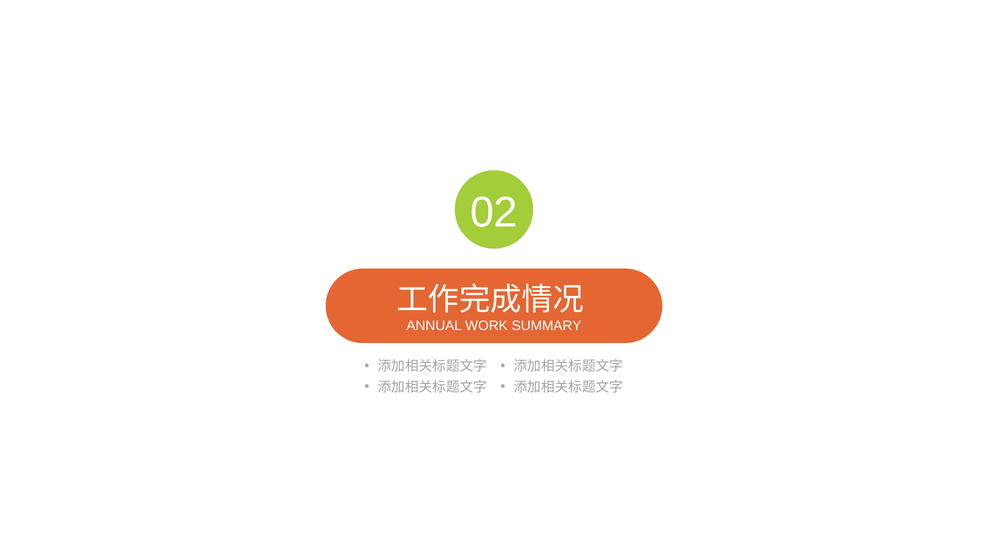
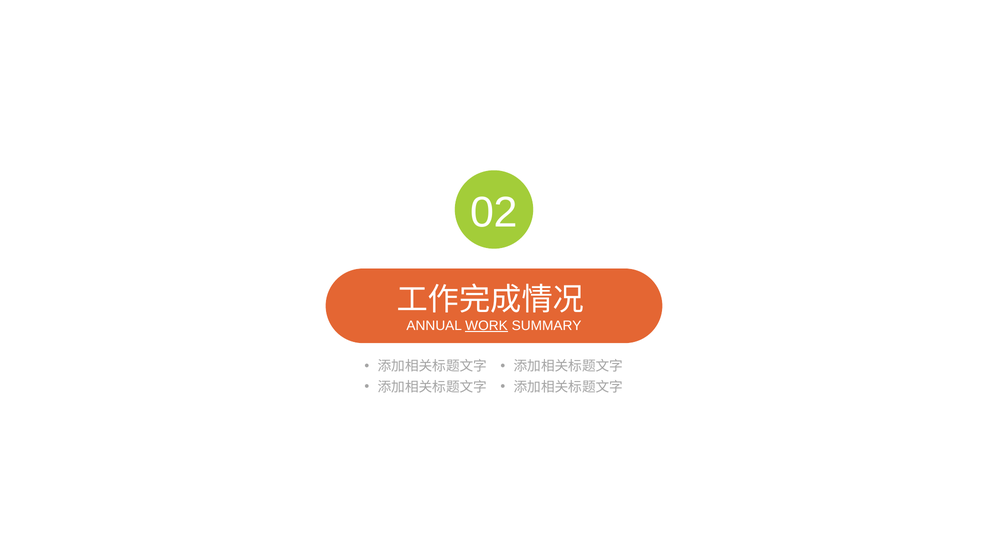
WORK underline: none -> present
